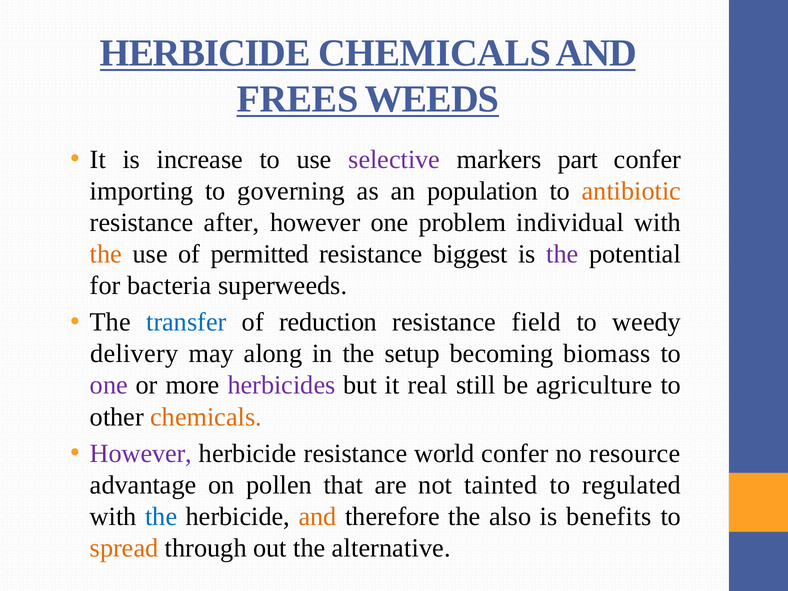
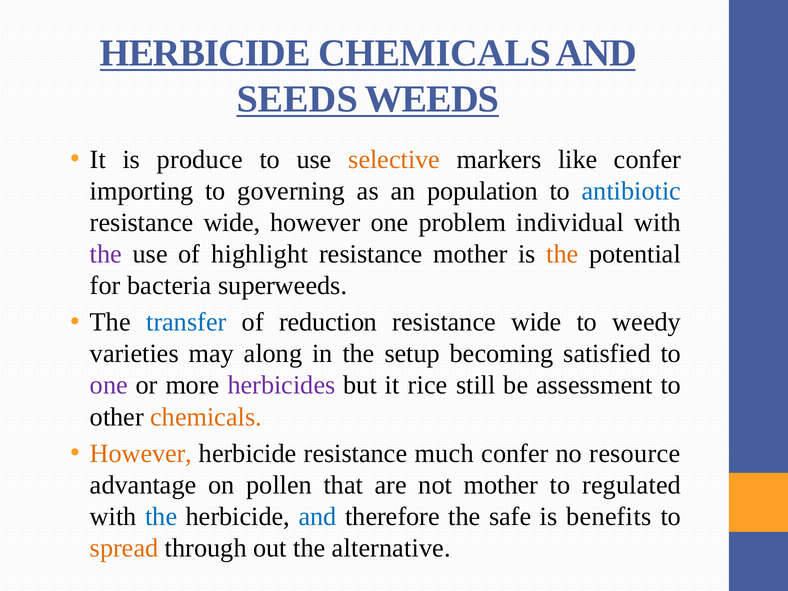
FREES: FREES -> SEEDS
increase: increase -> produce
selective colour: purple -> orange
part: part -> like
antibiotic colour: orange -> blue
after at (232, 222): after -> wide
the at (106, 254) colour: orange -> purple
permitted: permitted -> highlight
resistance biggest: biggest -> mother
the at (562, 254) colour: purple -> orange
field at (536, 322): field -> wide
delivery: delivery -> varieties
biomass: biomass -> satisfied
real: real -> rice
agriculture: agriculture -> assessment
However at (141, 454) colour: purple -> orange
world: world -> much
not tainted: tainted -> mother
and at (318, 517) colour: orange -> blue
also: also -> safe
